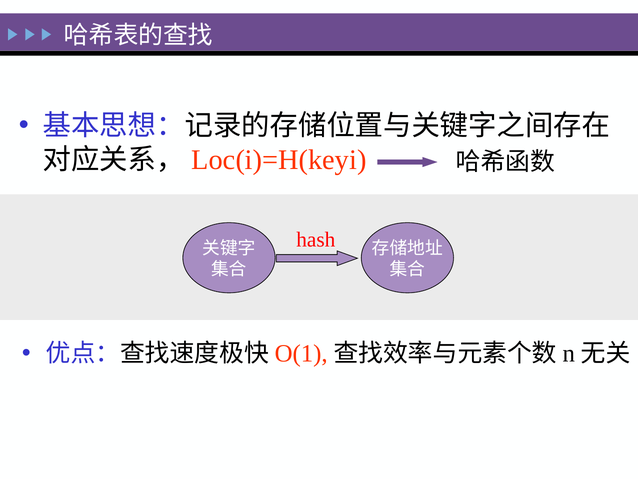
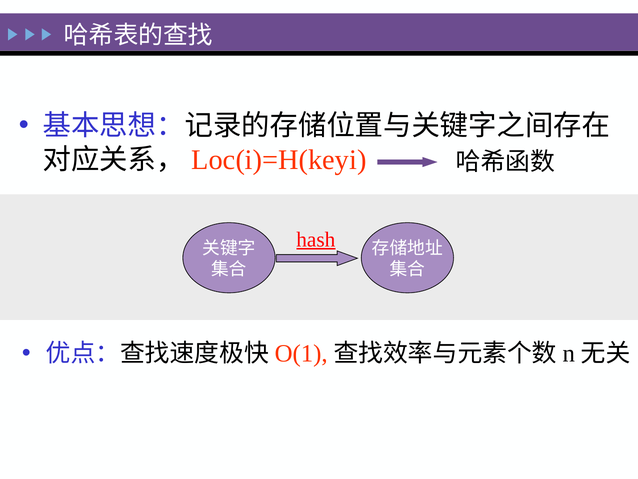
hash underline: none -> present
